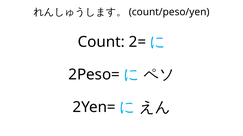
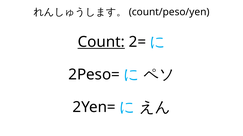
Count underline: none -> present
